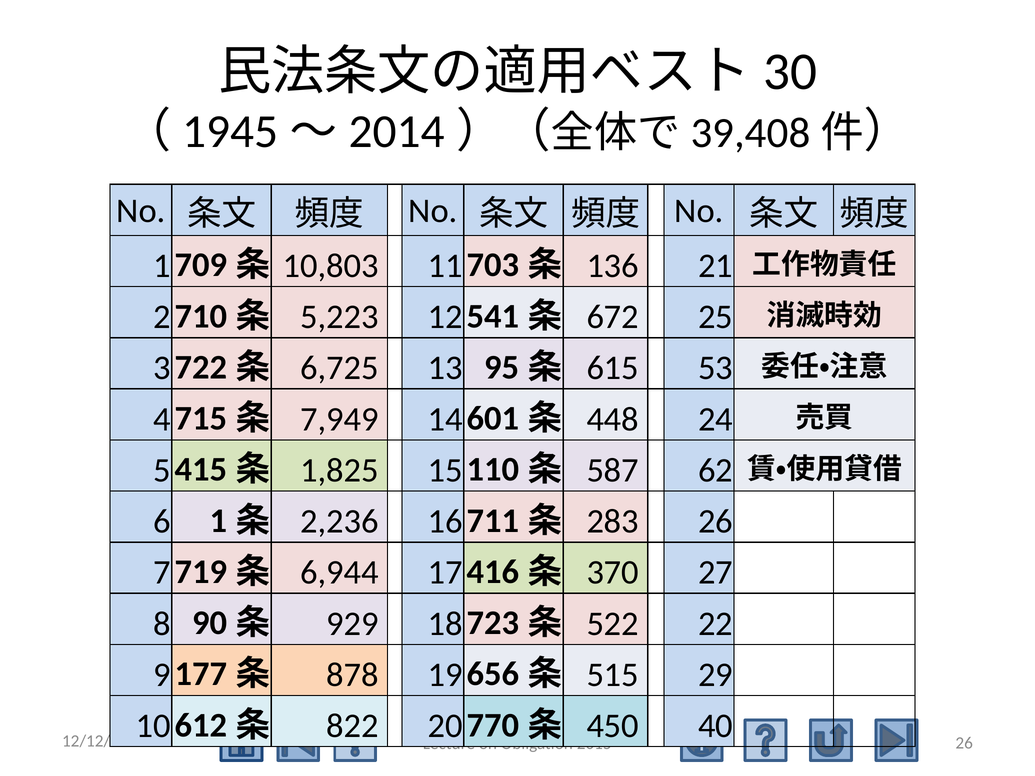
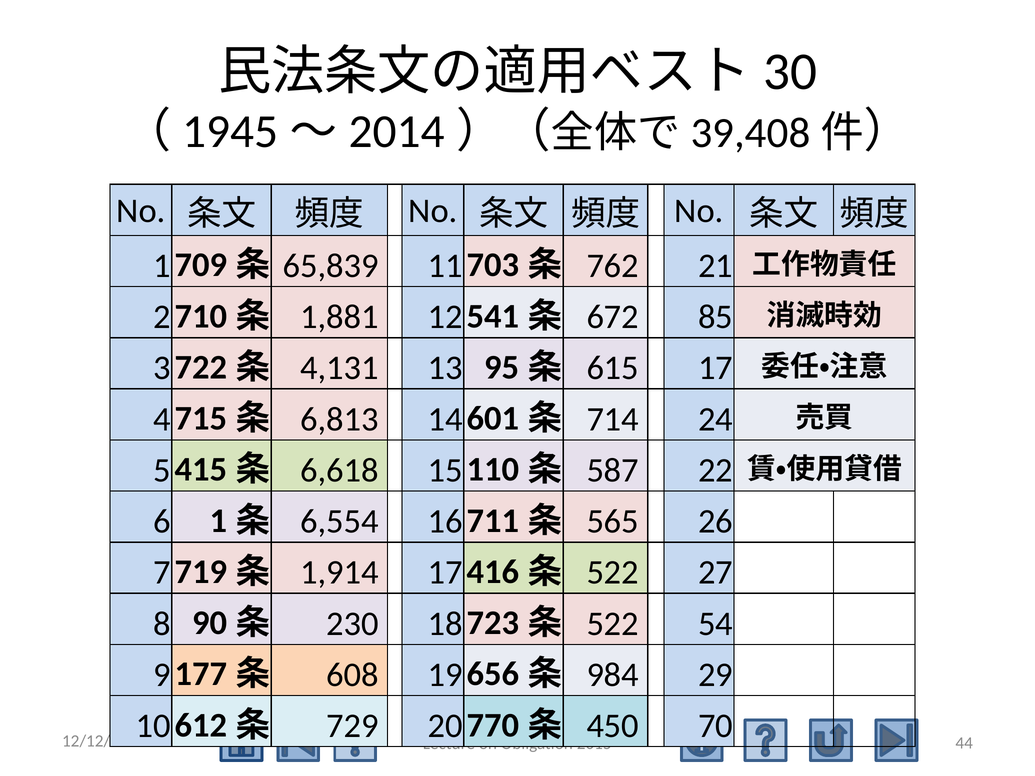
10,803: 10,803 -> 65,839
136: 136 -> 762
5,223: 5,223 -> 1,881
25: 25 -> 85
6,725: 6,725 -> 4,131
53: 53 -> 17
7,949: 7,949 -> 6,813
448: 448 -> 714
1,825: 1,825 -> 6,618
62: 62 -> 22
2,236: 2,236 -> 6,554
283: 283 -> 565
6,944: 6,944 -> 1,914
370 at (613, 573): 370 -> 522
929: 929 -> 230
22: 22 -> 54
878: 878 -> 608
515: 515 -> 984
822: 822 -> 729
40: 40 -> 70
26 at (964, 743): 26 -> 44
